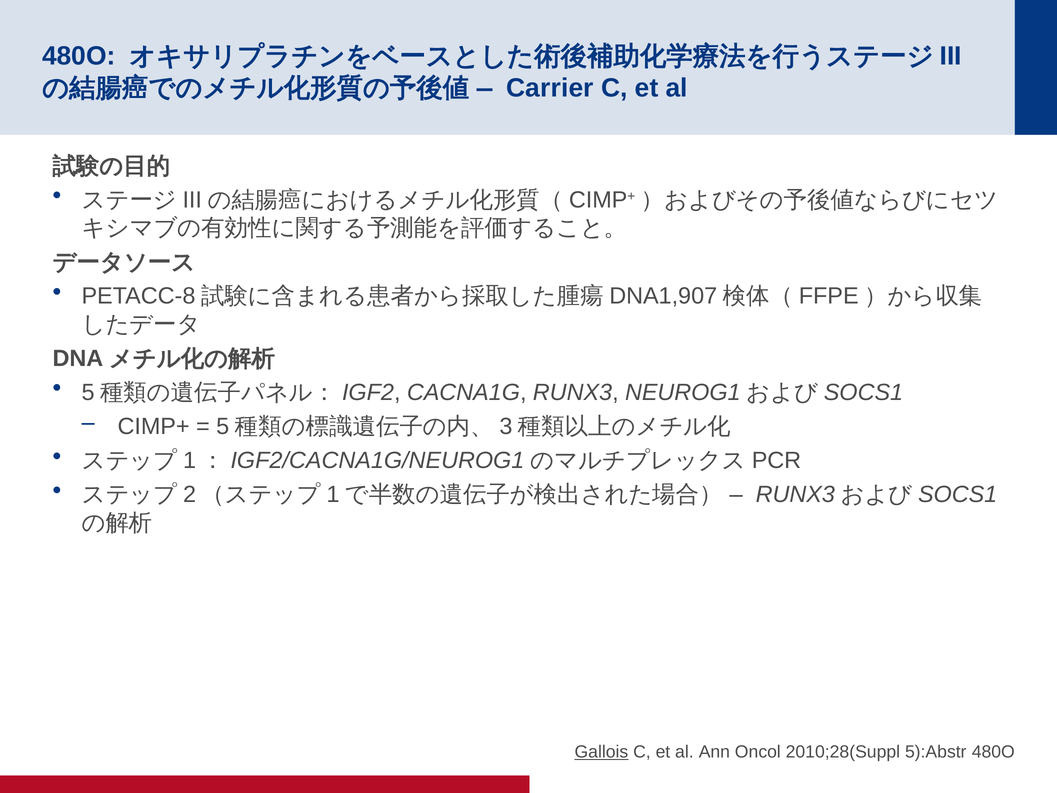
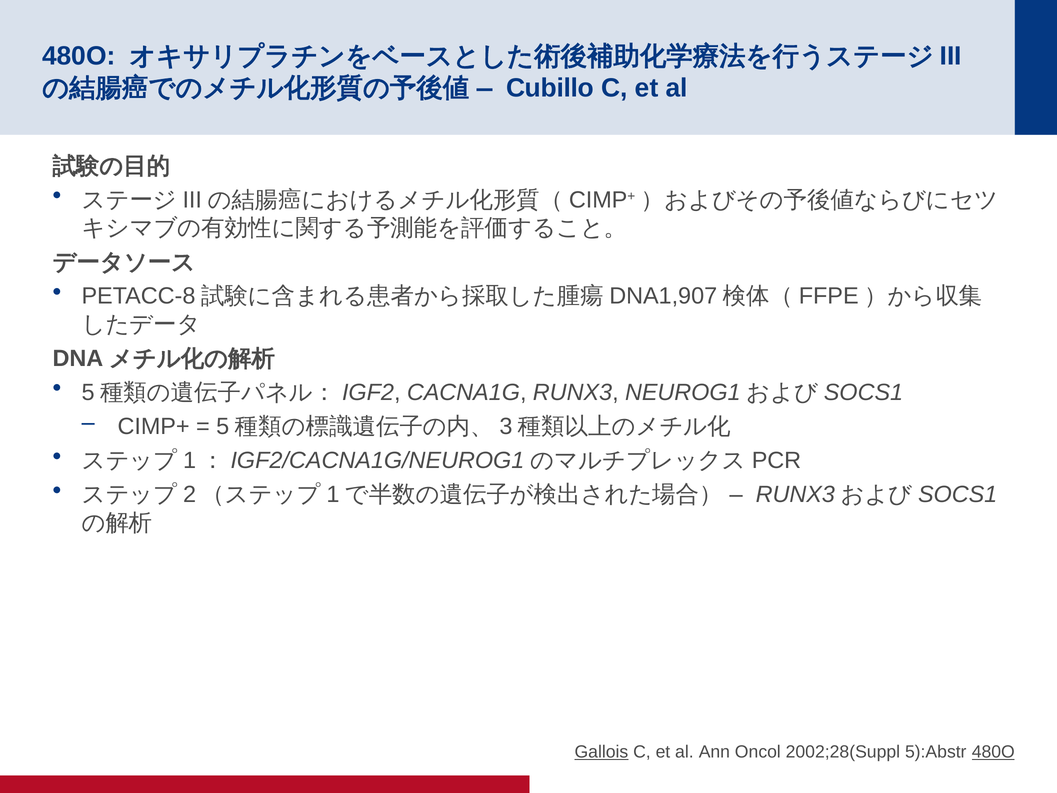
Carrier: Carrier -> Cubillo
2010;28(Suppl: 2010;28(Suppl -> 2002;28(Suppl
480O at (993, 752) underline: none -> present
